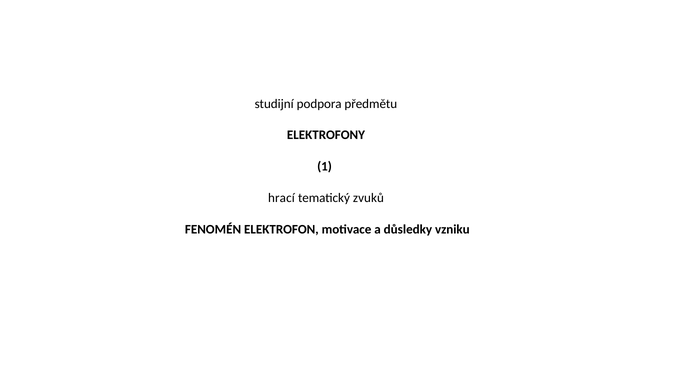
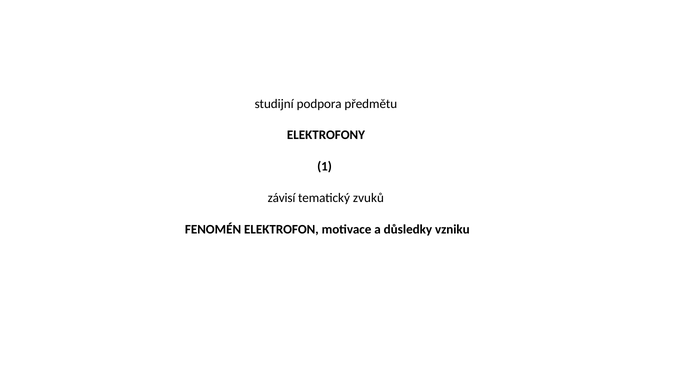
hrací: hrací -> závisí
